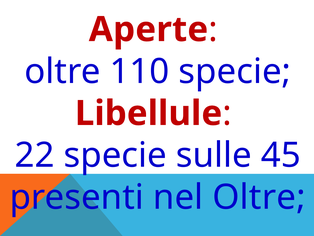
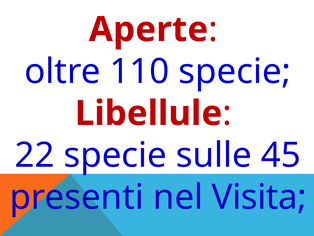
nel Oltre: Oltre -> Visita
